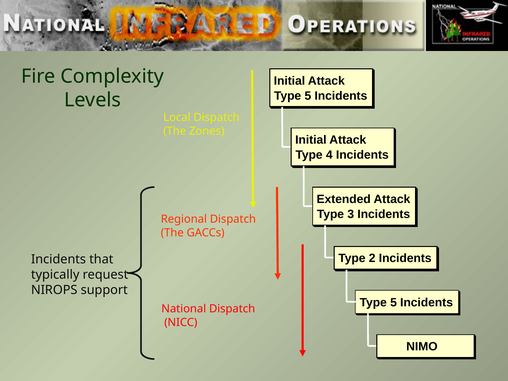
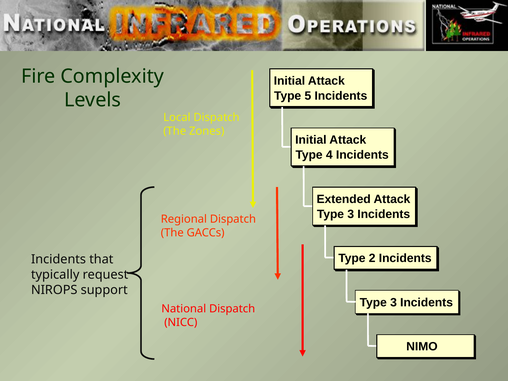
5 at (394, 303): 5 -> 3
